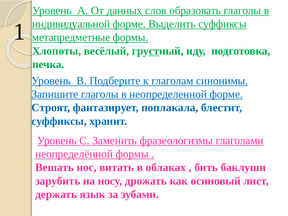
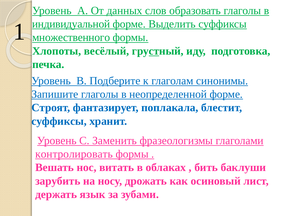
метапредметные: метапредметные -> множественного
неопределённой: неопределённой -> контролировать
